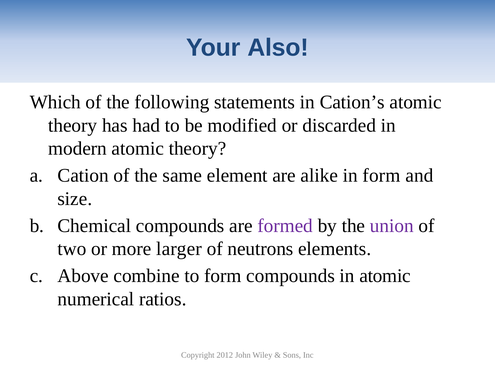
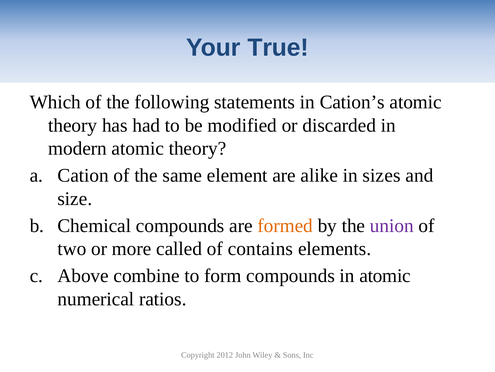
Also: Also -> True
in form: form -> sizes
formed colour: purple -> orange
larger: larger -> called
neutrons: neutrons -> contains
